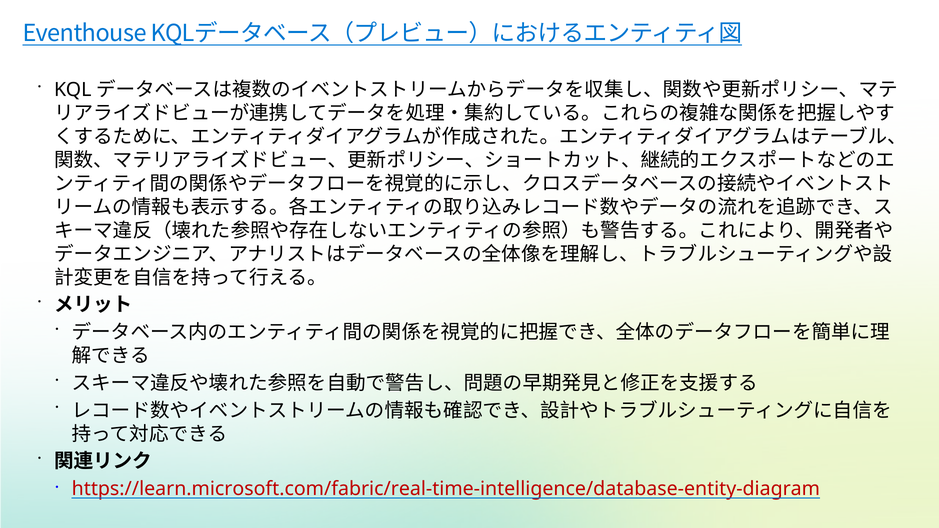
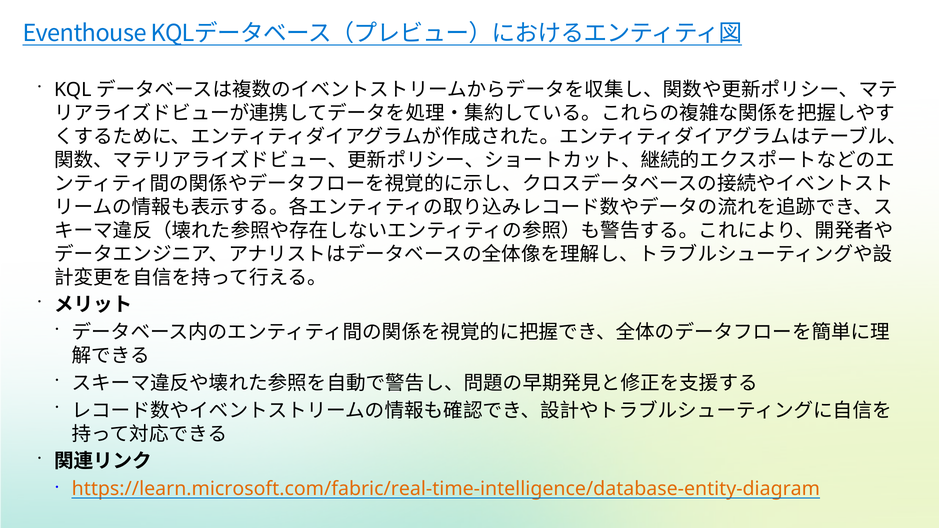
https://learn.microsoft.com/fabric/real-time-intelligence/database-entity-diagram colour: red -> orange
